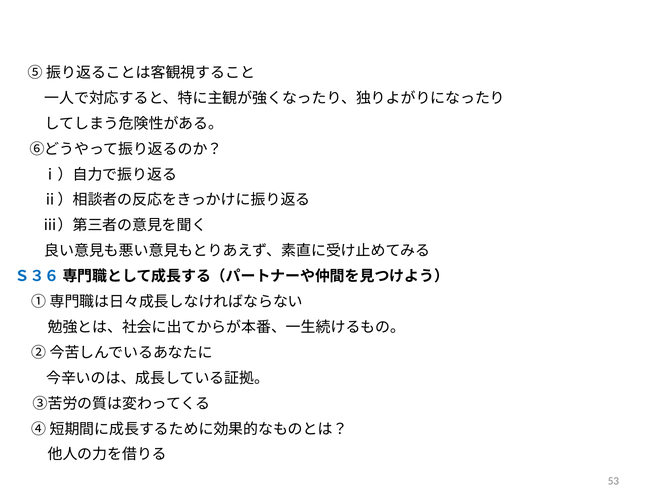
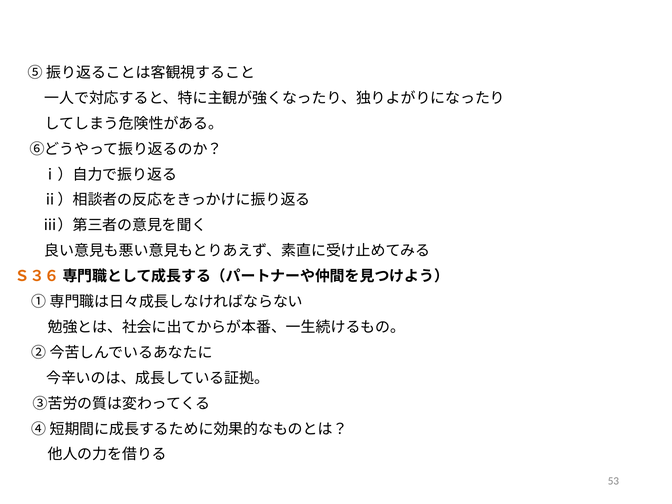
Ｓ３６ colour: blue -> orange
